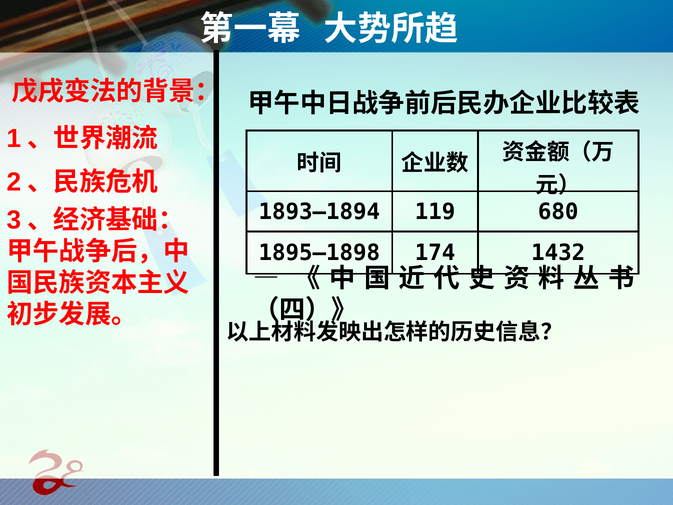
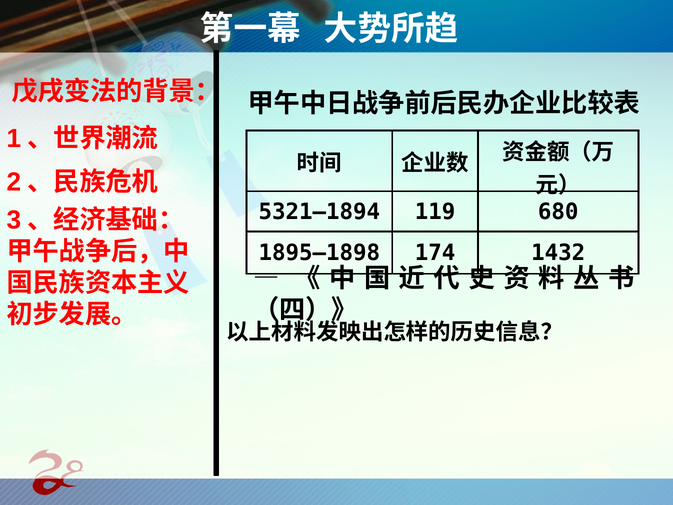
1893—1894: 1893—1894 -> 5321—1894
